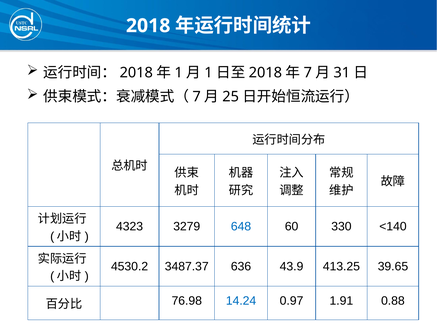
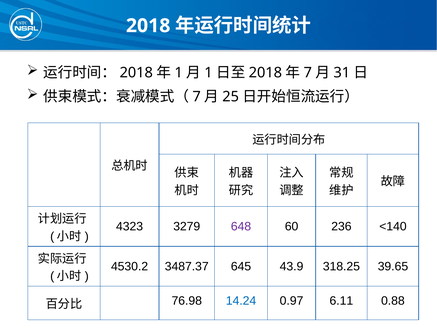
648 colour: blue -> purple
330: 330 -> 236
636: 636 -> 645
413.25: 413.25 -> 318.25
1.91: 1.91 -> 6.11
